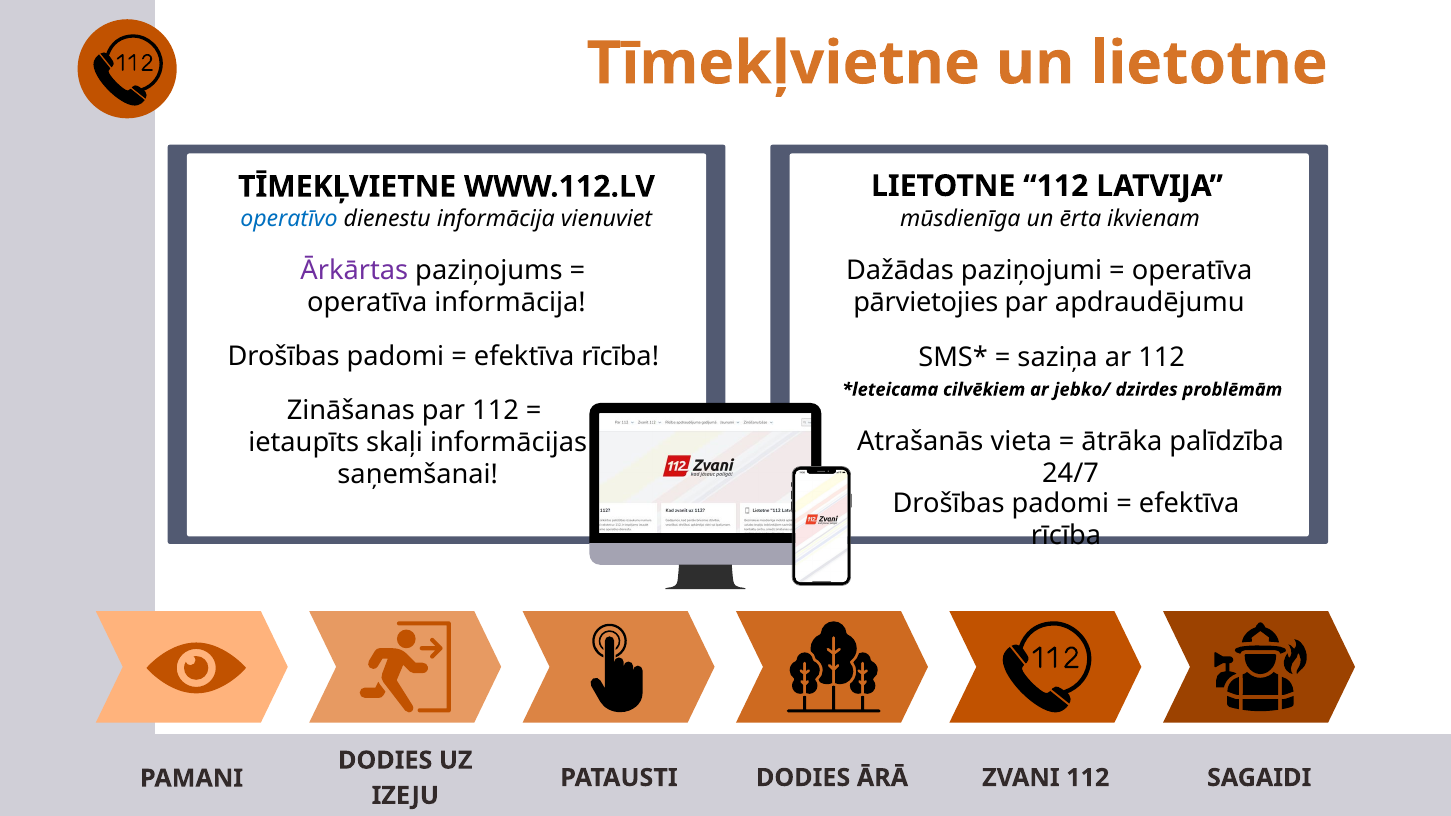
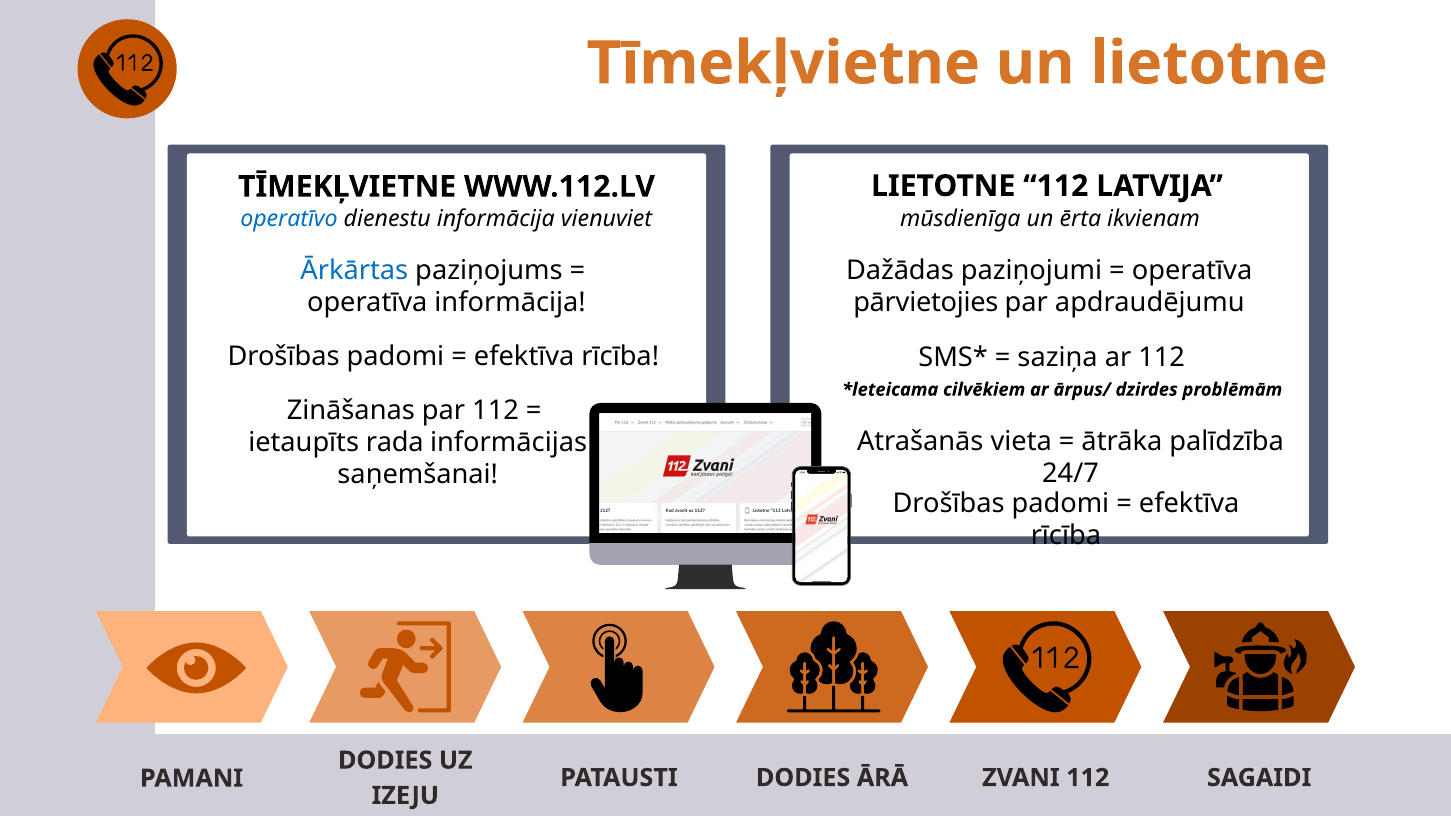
Ārkārtas colour: purple -> blue
jebko/: jebko/ -> ārpus/
skaļi: skaļi -> rada
